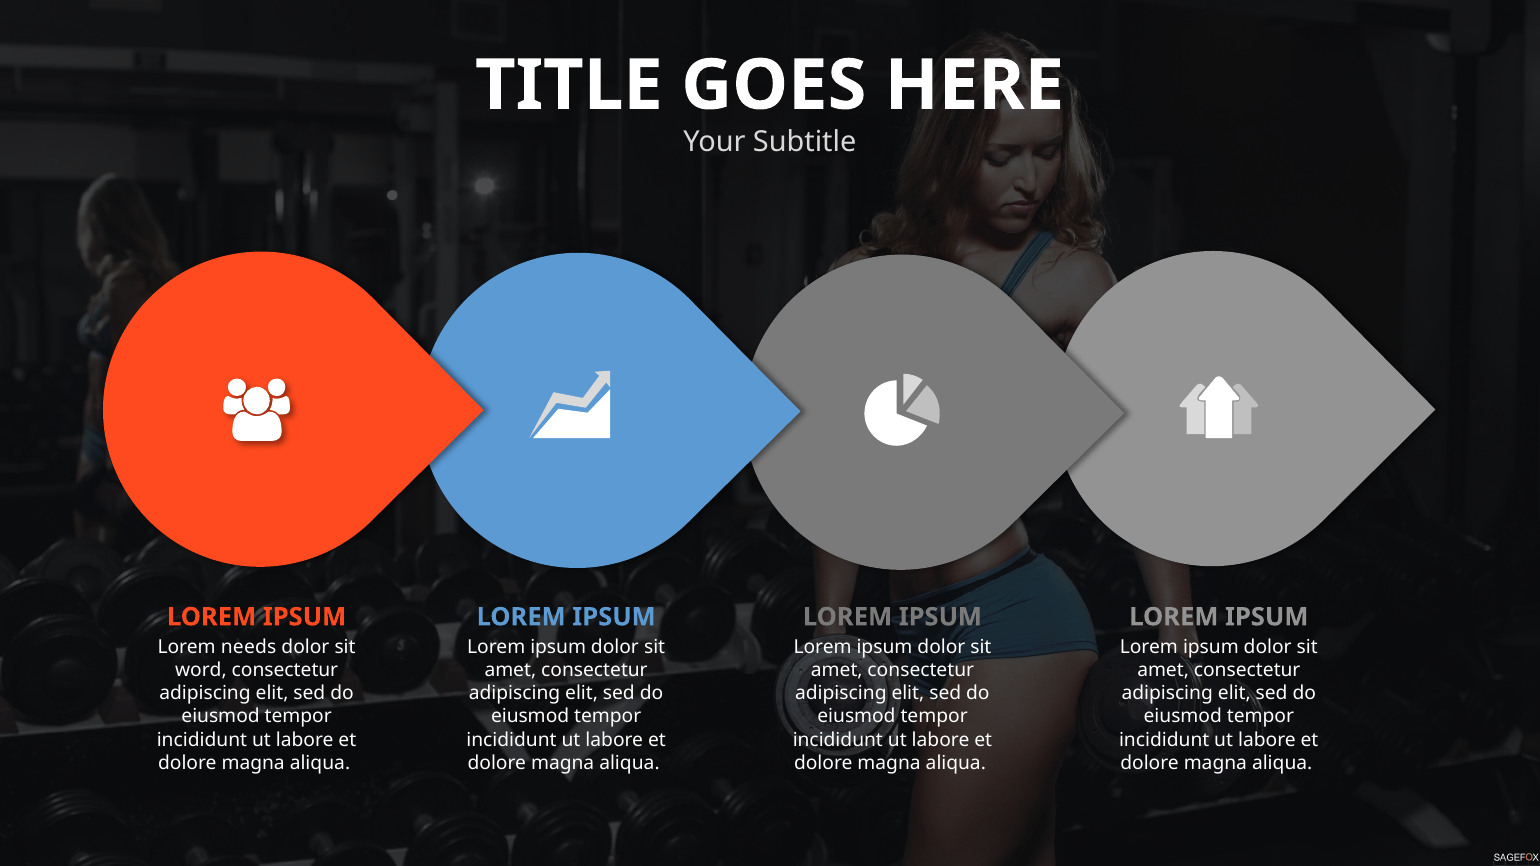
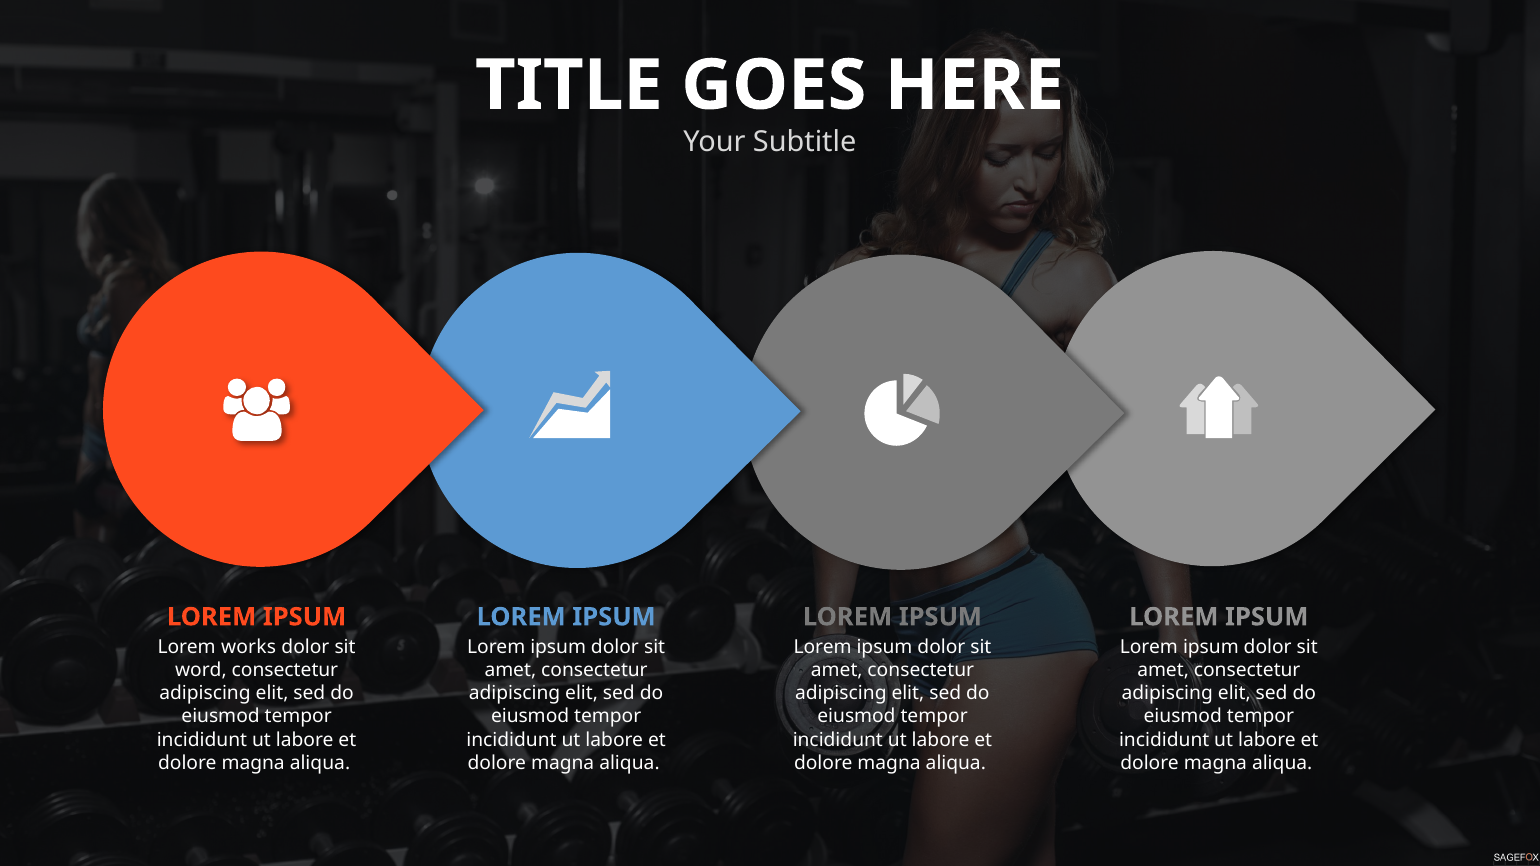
needs: needs -> works
